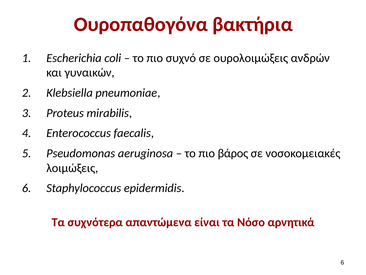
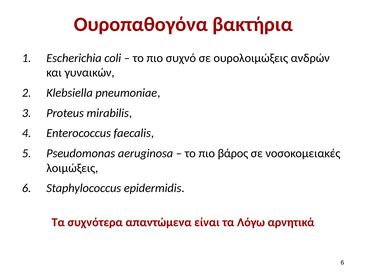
Νόσο: Νόσο -> Λόγω
